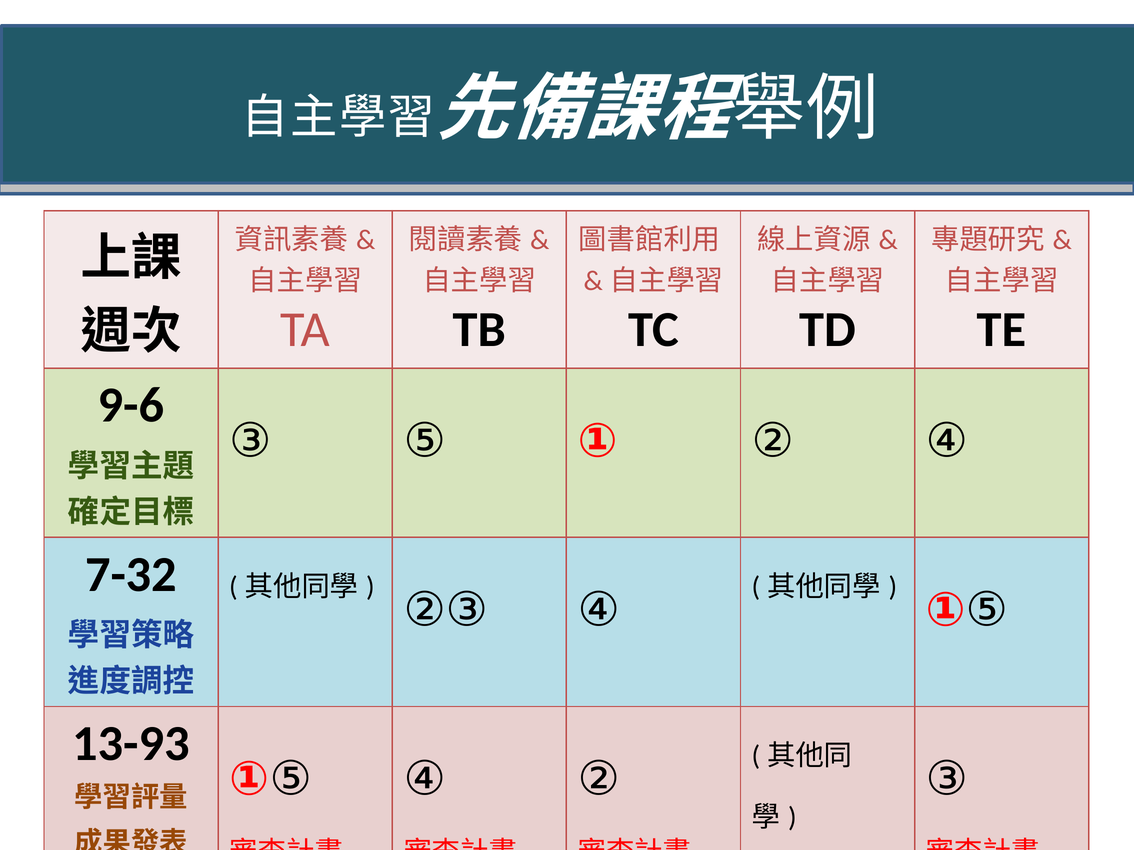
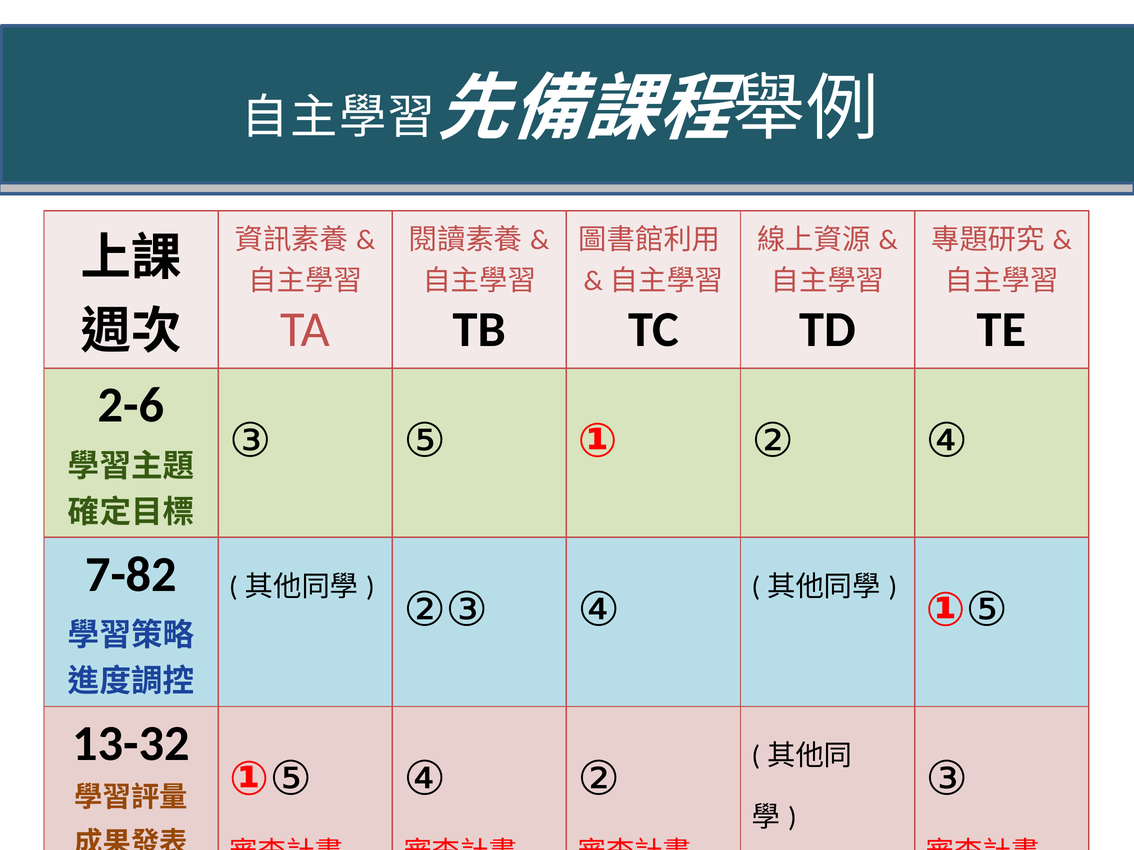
9-6: 9-6 -> 2-6
7-32: 7-32 -> 7-82
13-93: 13-93 -> 13-32
